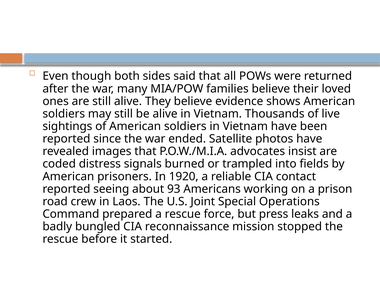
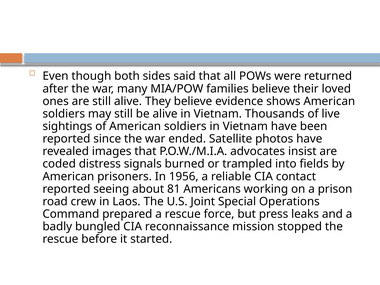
1920: 1920 -> 1956
93: 93 -> 81
